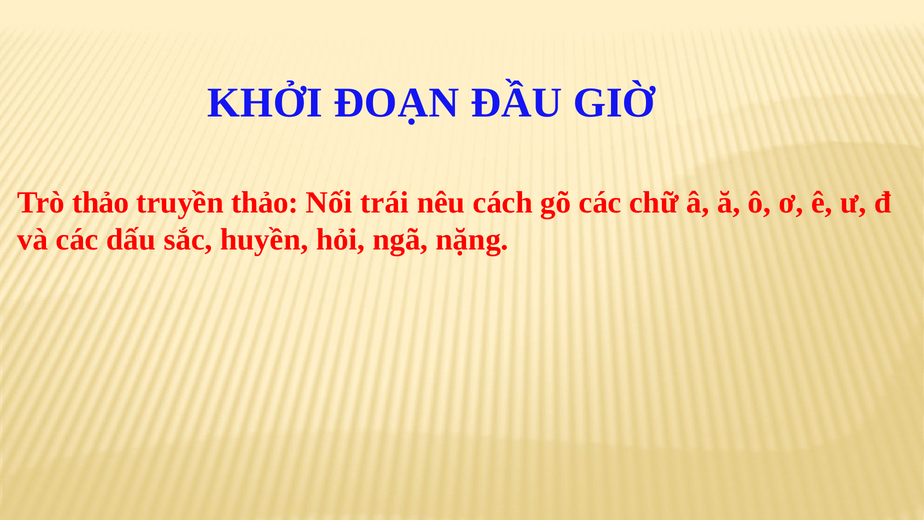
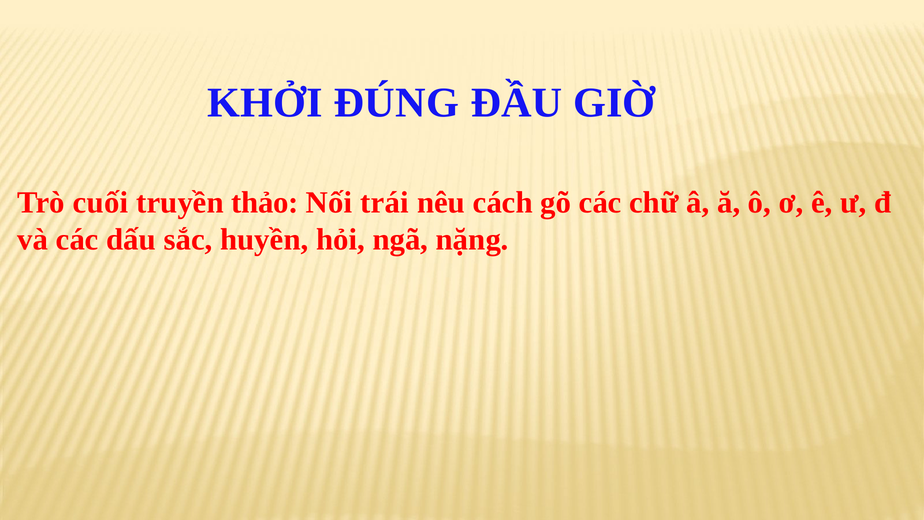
ĐOẠN: ĐOẠN -> ĐÚNG
Trò thảo: thảo -> cuối
